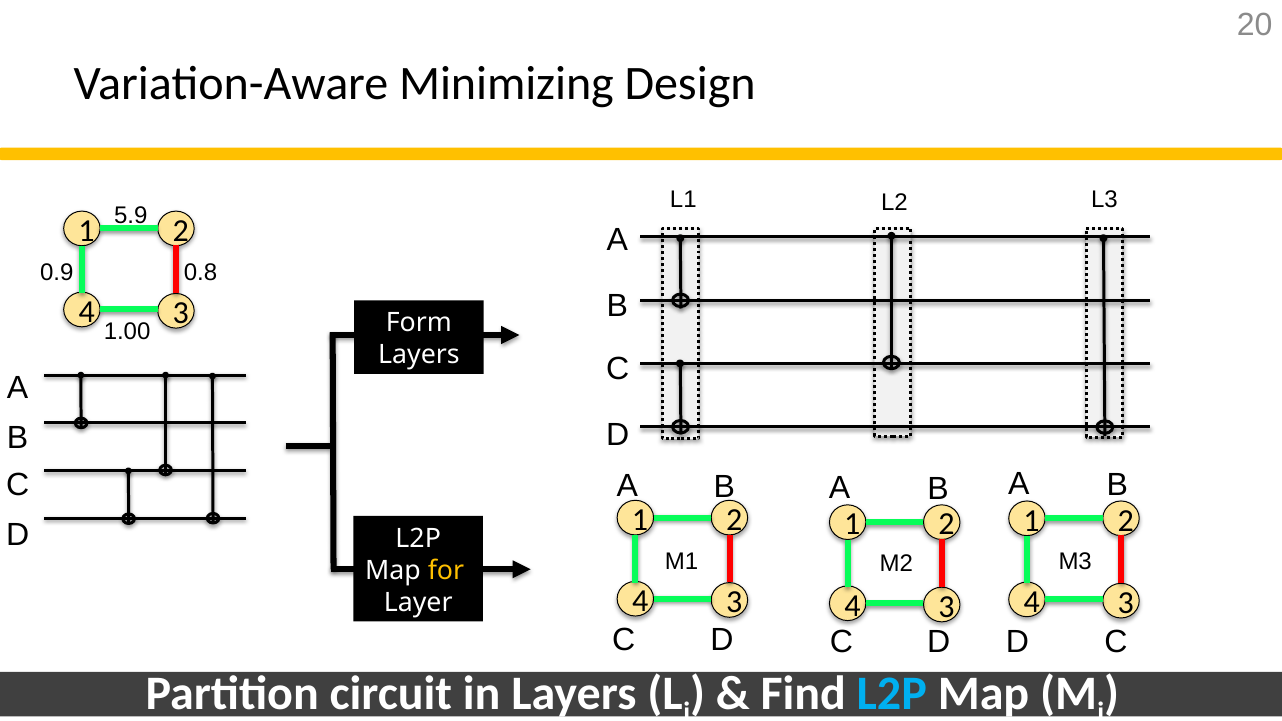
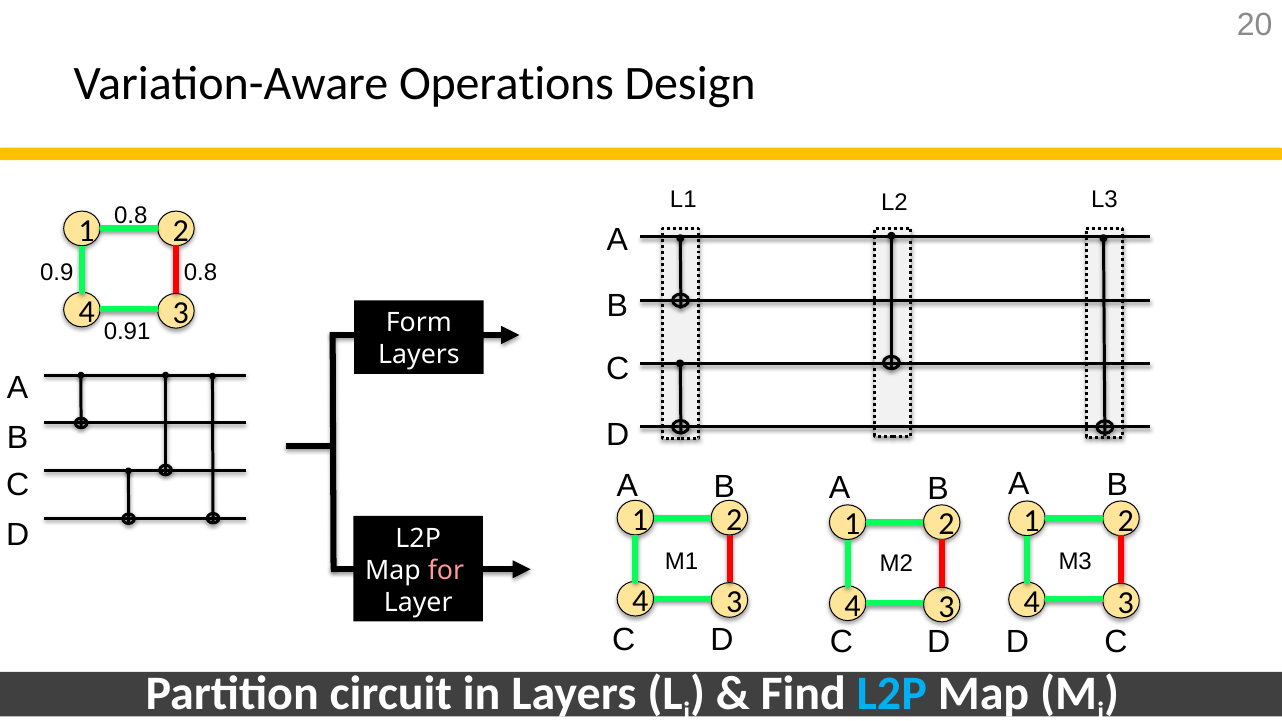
Minimizing: Minimizing -> Operations
5.9 at (131, 215): 5.9 -> 0.8
1.00: 1.00 -> 0.91
for colour: yellow -> pink
